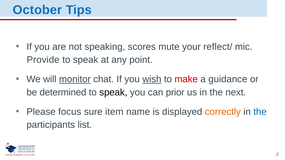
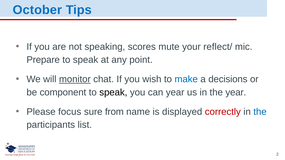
Provide: Provide -> Prepare
wish underline: present -> none
make colour: red -> blue
guidance: guidance -> decisions
determined: determined -> component
can prior: prior -> year
the next: next -> year
item: item -> from
correctly colour: orange -> red
